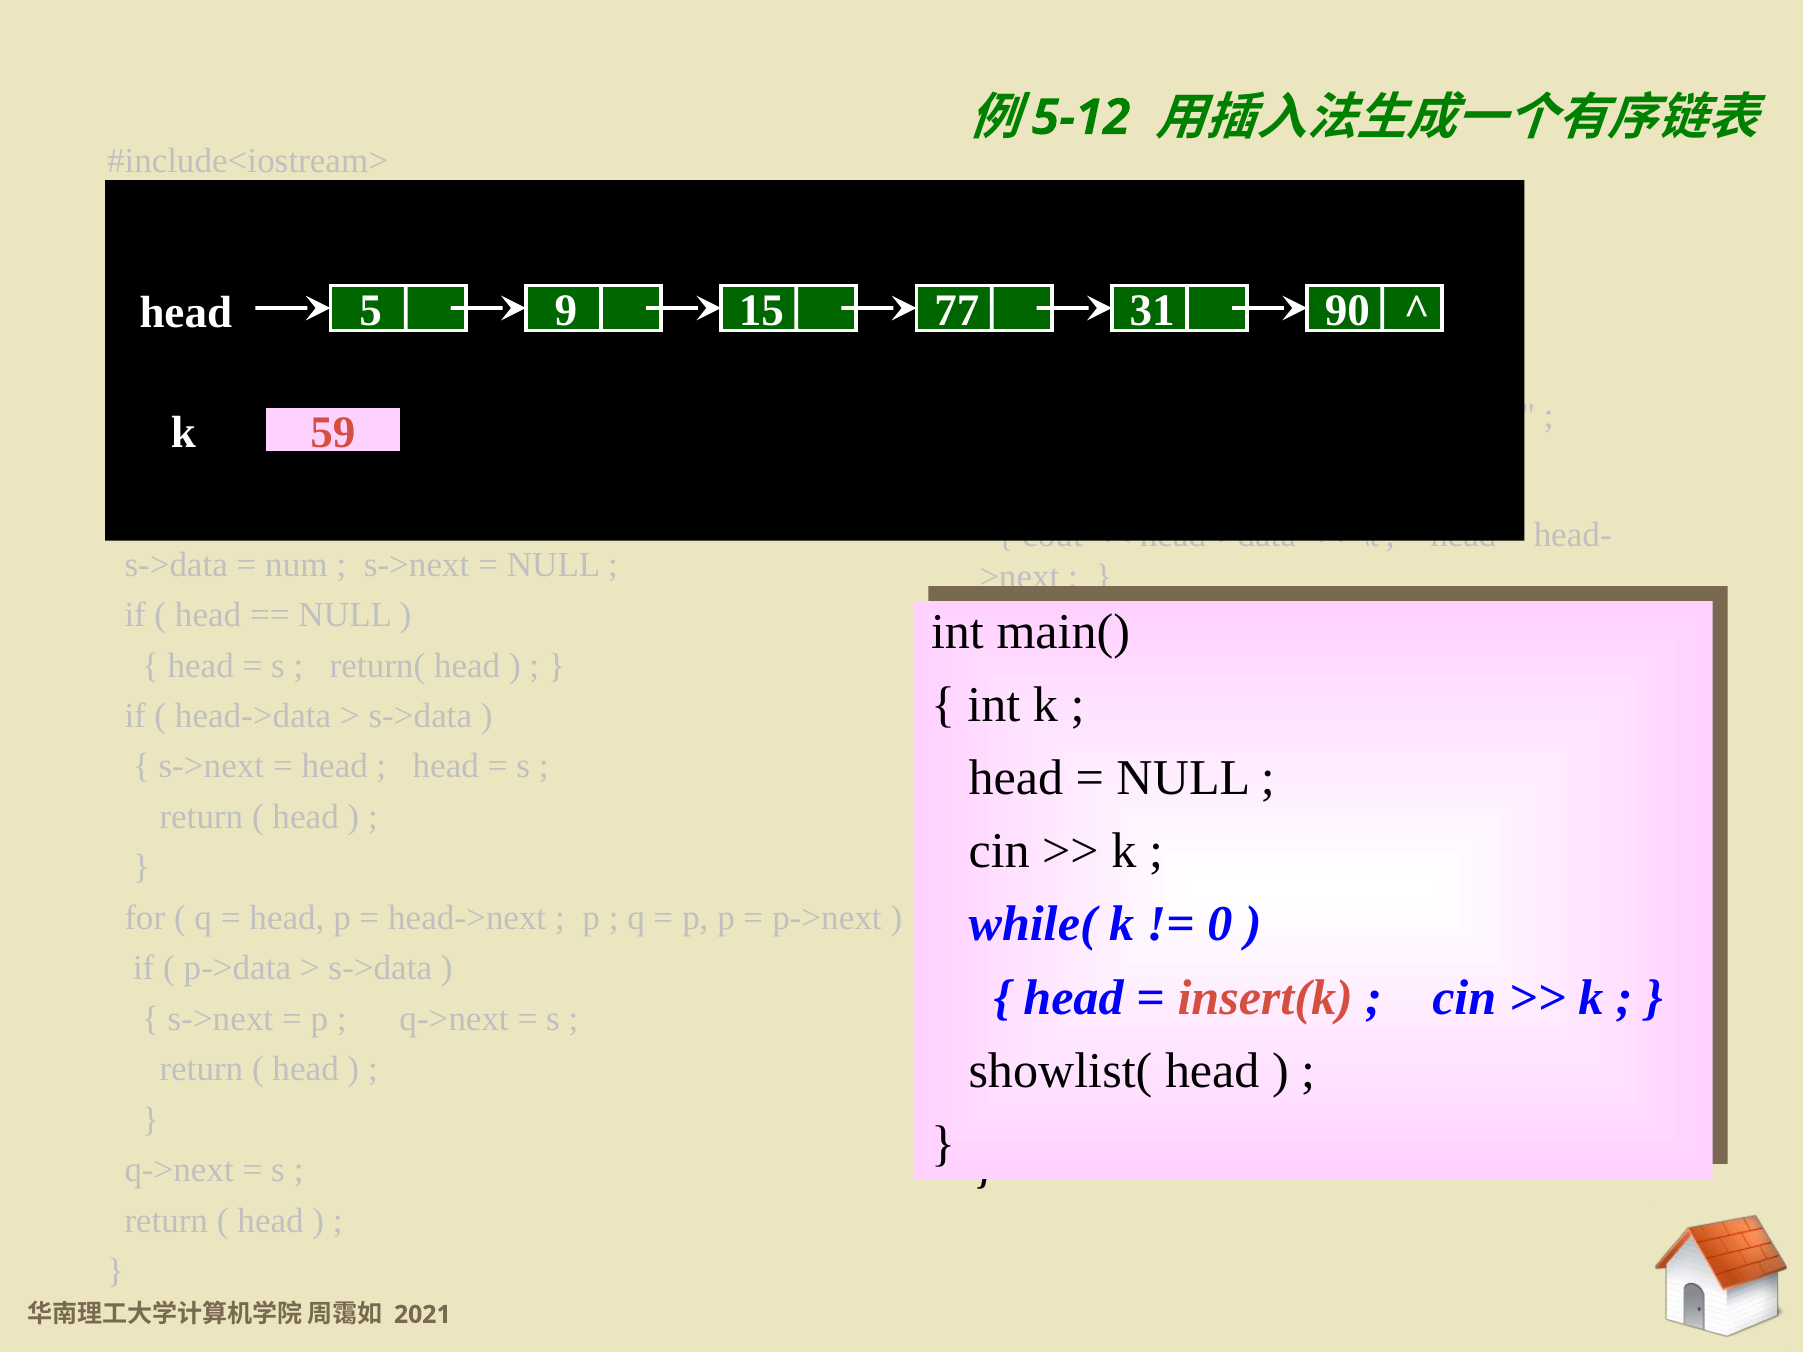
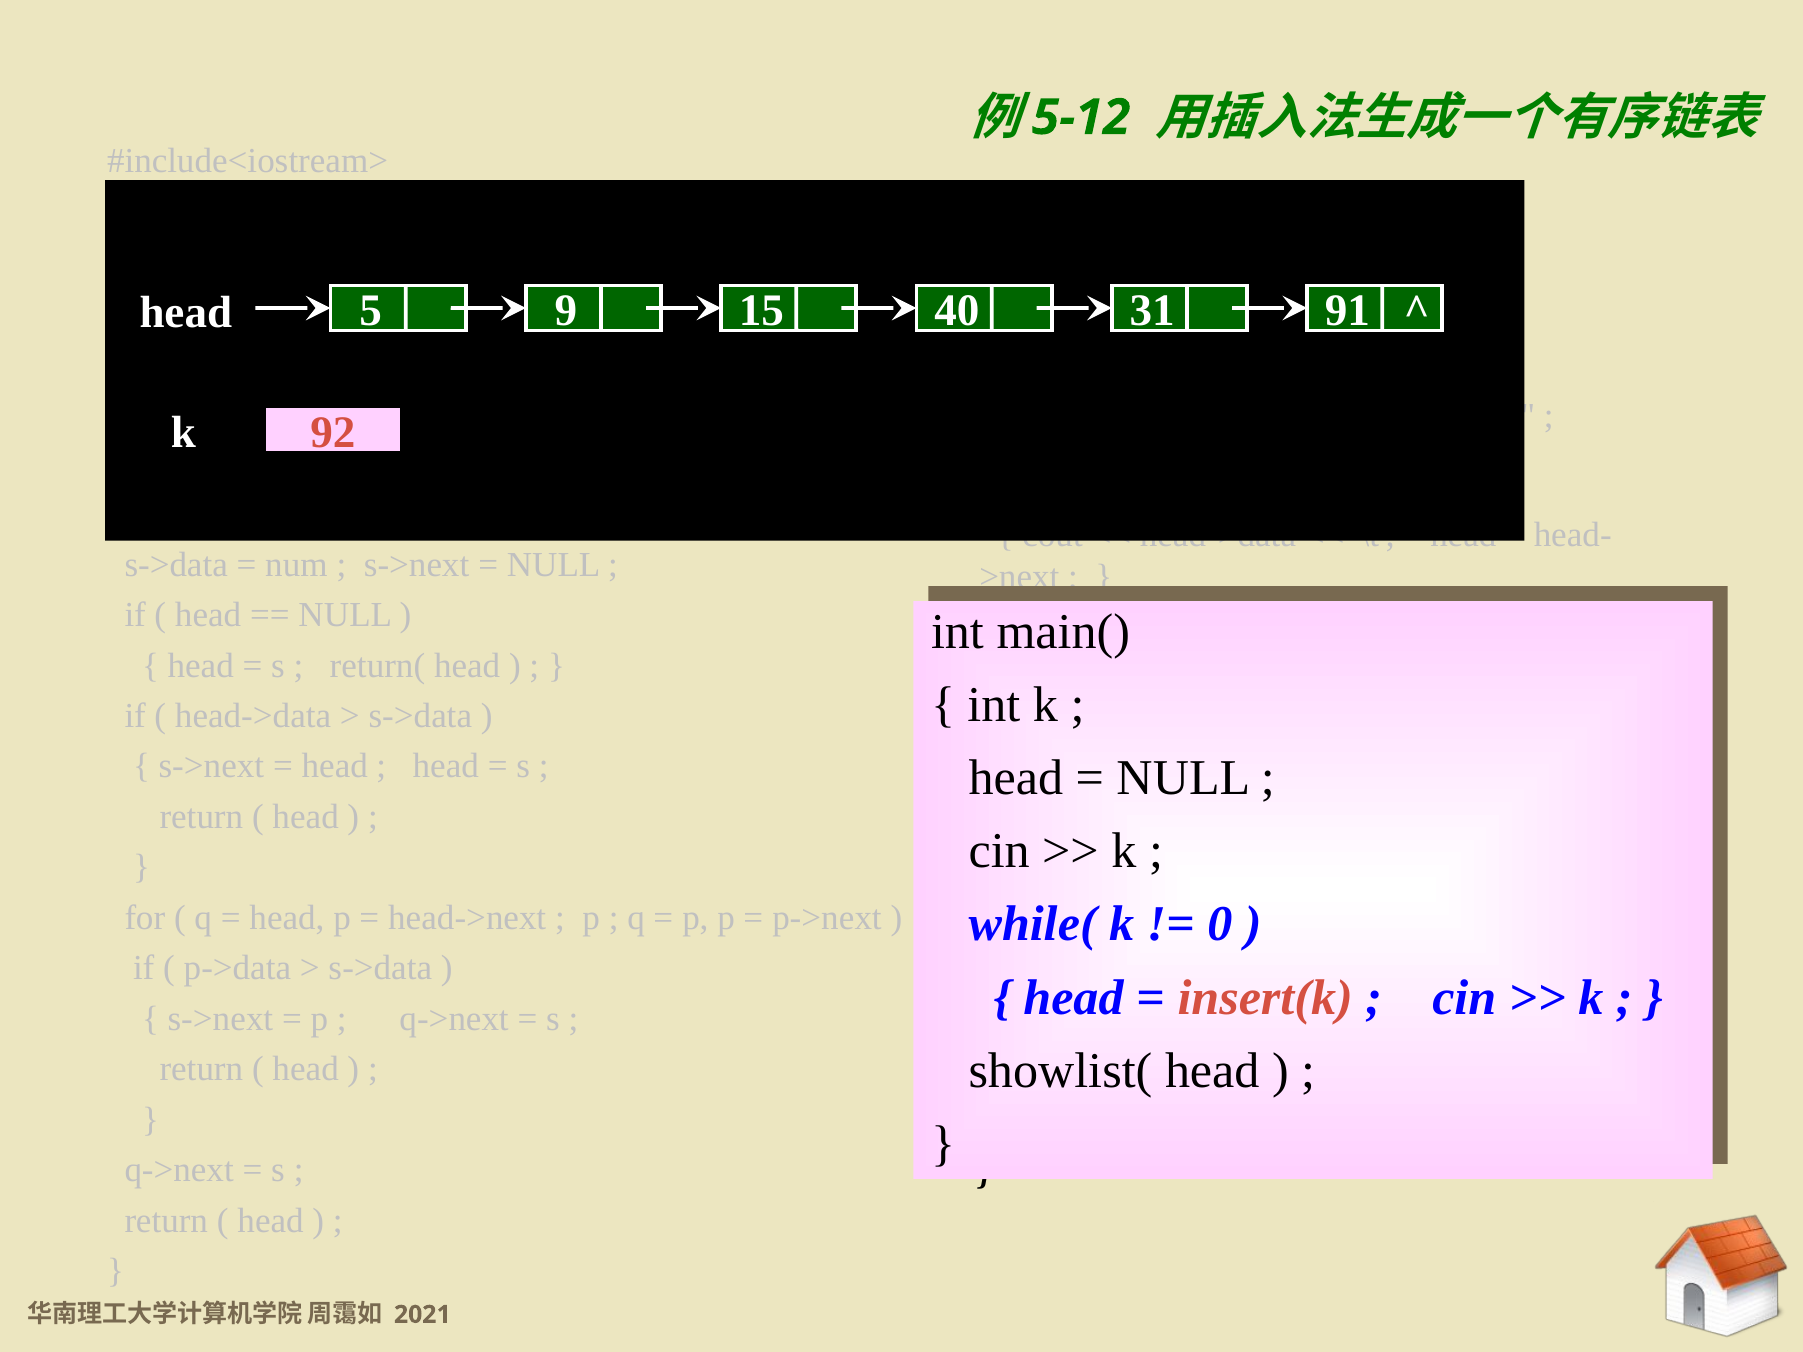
77: 77 -> 40
90: 90 -> 91
59: 59 -> 92
